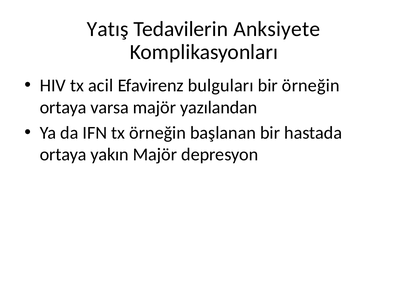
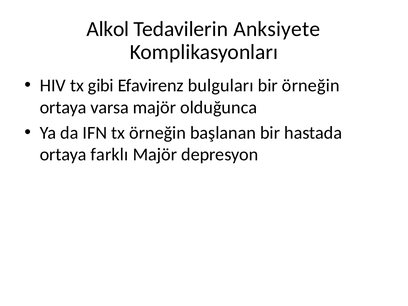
Yatış: Yatış -> Alkol
acil: acil -> gibi
yazılandan: yazılandan -> olduğunca
yakın: yakın -> farklı
